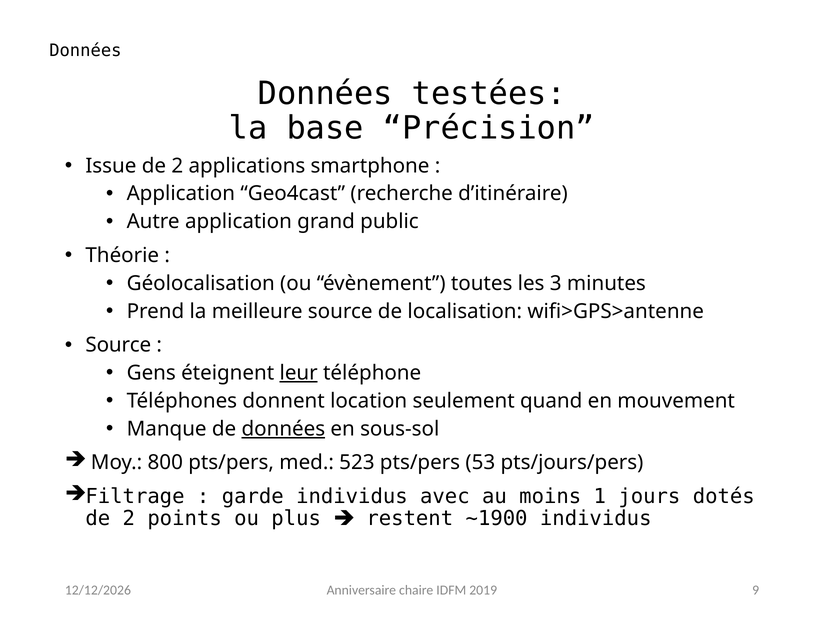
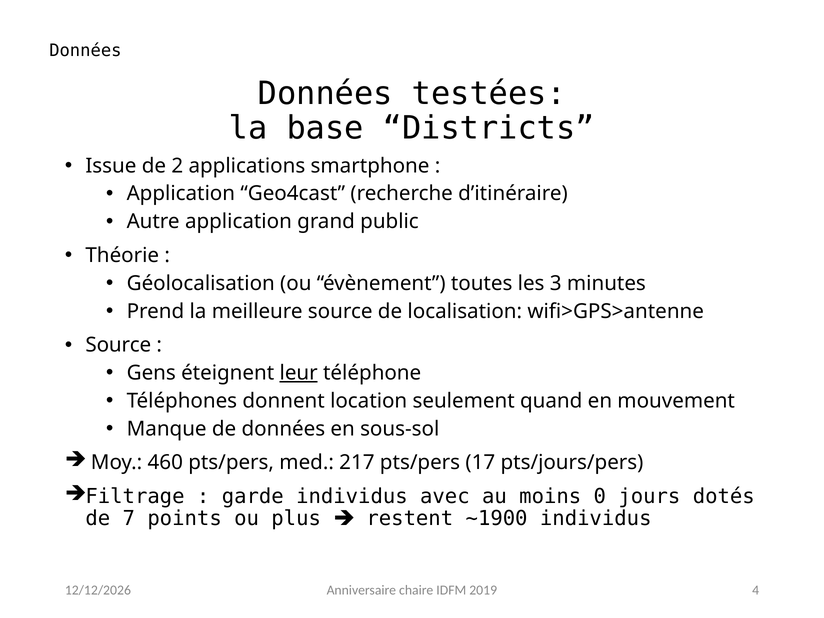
Précision: Précision -> Districts
données at (283, 429) underline: present -> none
800: 800 -> 460
523: 523 -> 217
53: 53 -> 17
1: 1 -> 0
2 at (129, 519): 2 -> 7
9: 9 -> 4
